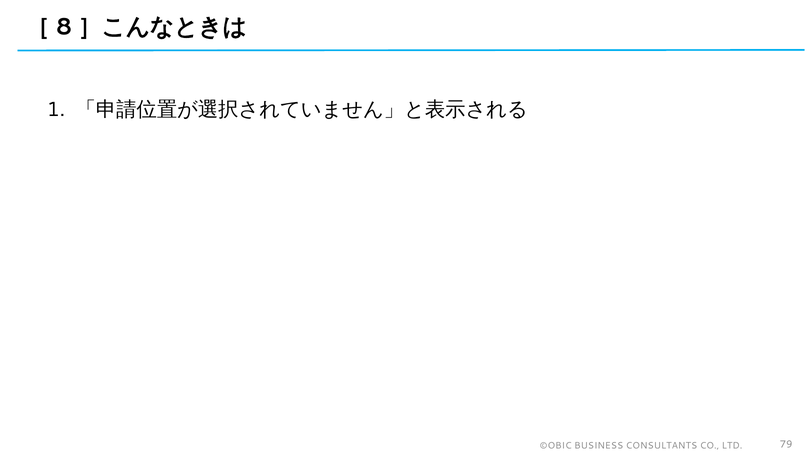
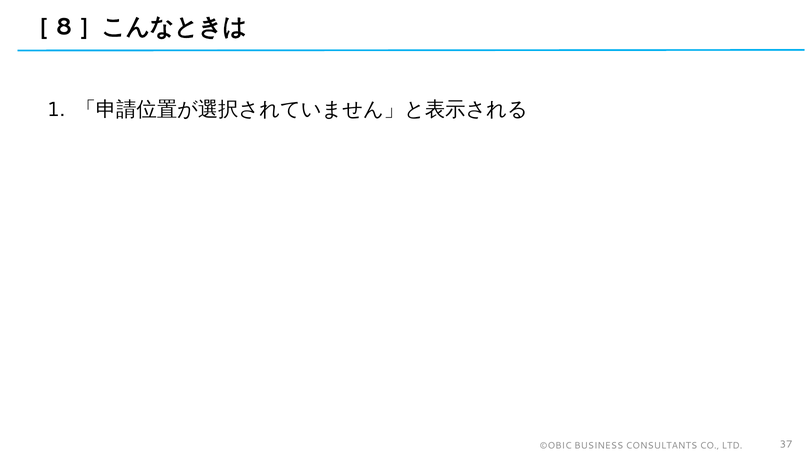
79: 79 -> 37
